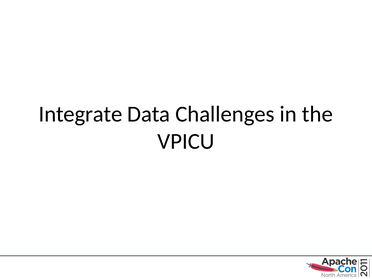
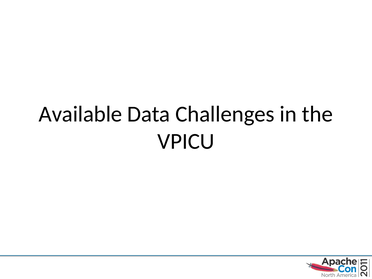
Integrate: Integrate -> Available
